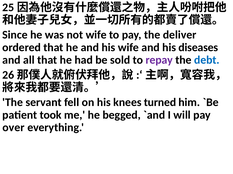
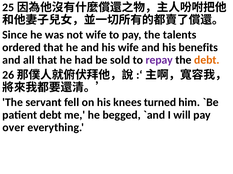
deliver: deliver -> talents
diseases: diseases -> benefits
debt at (207, 60) colour: blue -> orange
patient took: took -> debt
